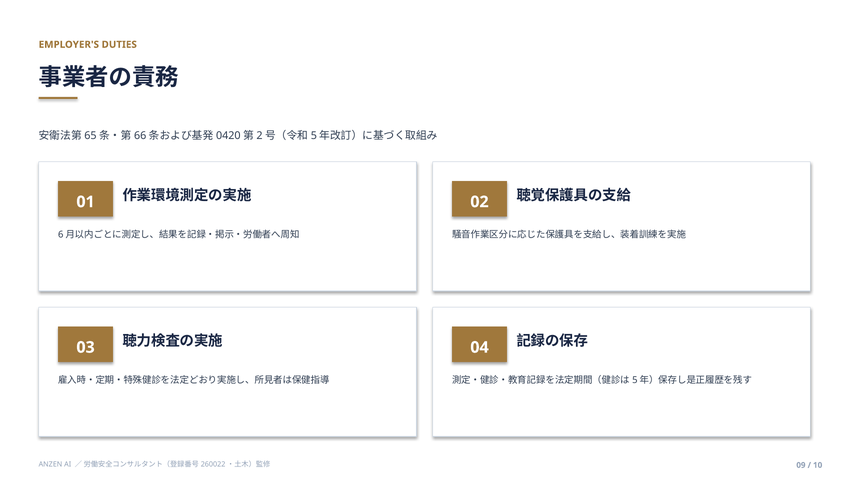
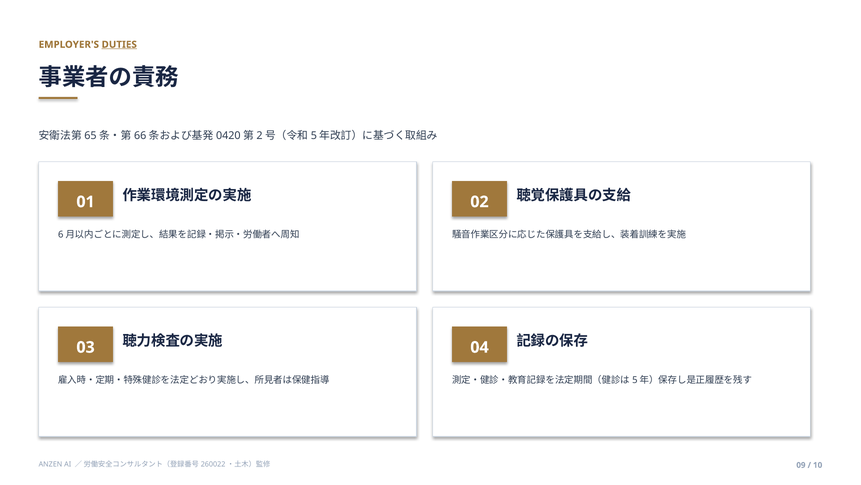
DUTIES underline: none -> present
